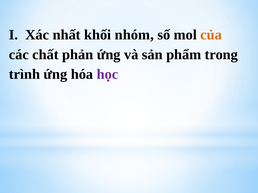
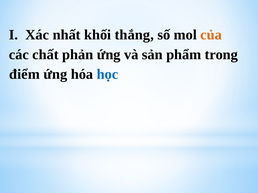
nhóm: nhóm -> thắng
trình: trình -> điểm
học colour: purple -> blue
